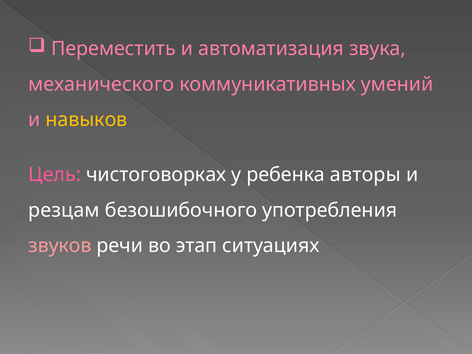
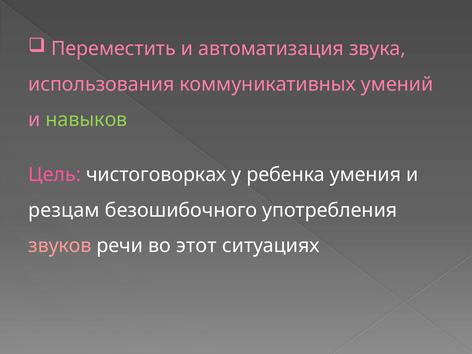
механического: механического -> использования
навыков colour: yellow -> light green
авторы: авторы -> умения
этап: этап -> этот
